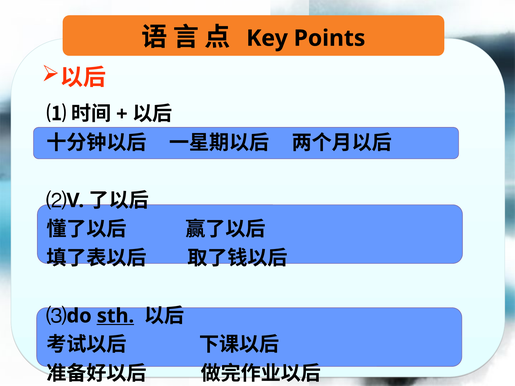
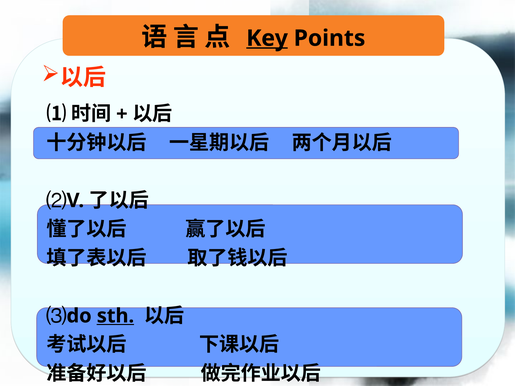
Key underline: none -> present
